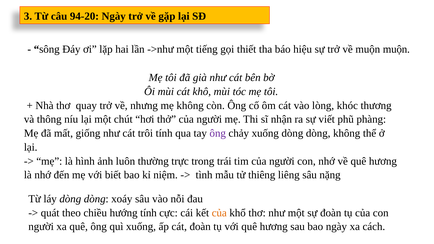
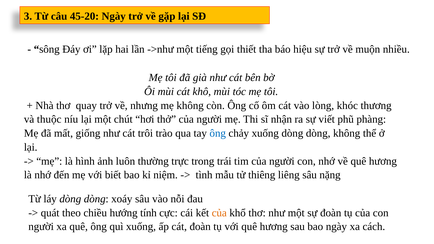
94-20: 94-20 -> 45-20
muộn muộn: muộn -> nhiều
thông: thông -> thuộc
trôi tính: tính -> trào
ông at (218, 133) colour: purple -> blue
